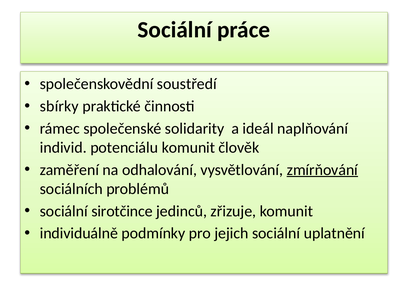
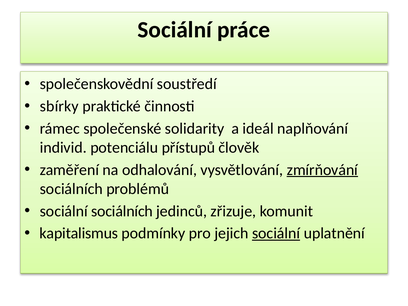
potenciálu komunit: komunit -> přístupů
sociální sirotčince: sirotčince -> sociálních
individuálně: individuálně -> kapitalismus
sociální at (276, 233) underline: none -> present
